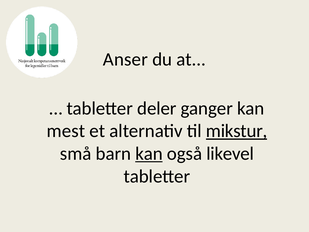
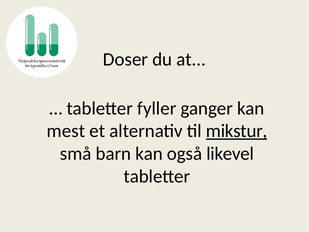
Anser: Anser -> Doser
deler: deler -> fyller
kan at (149, 153) underline: present -> none
